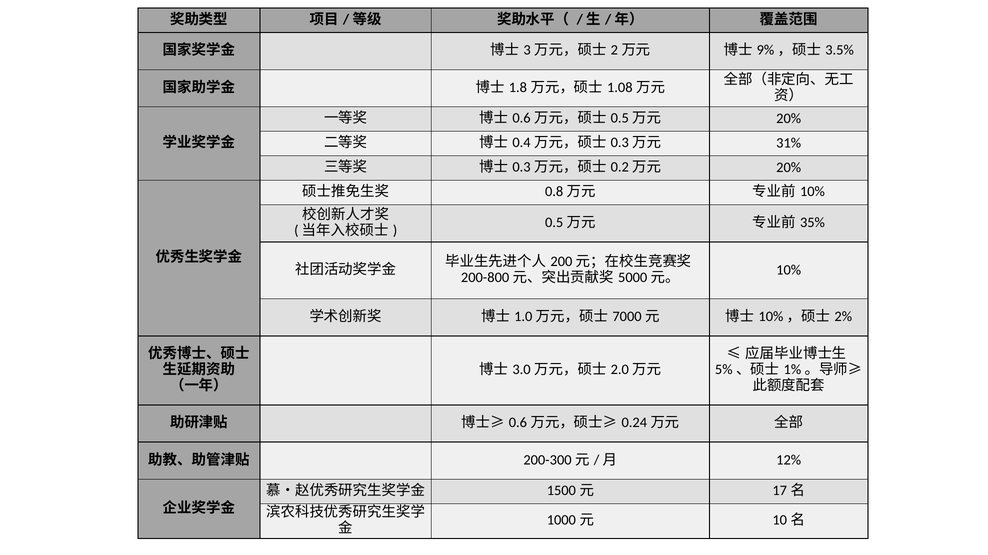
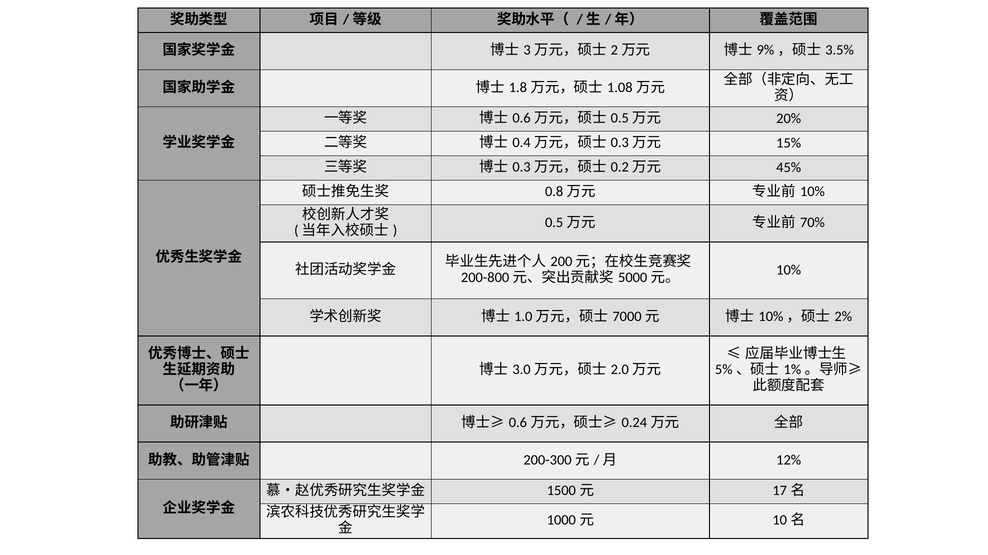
31%: 31% -> 15%
20% at (789, 168): 20% -> 45%
35%: 35% -> 70%
